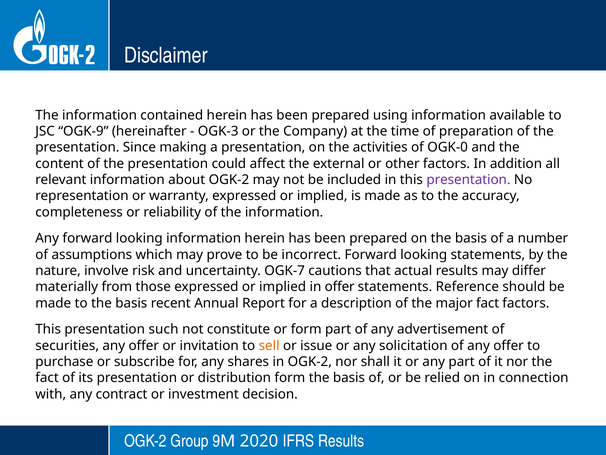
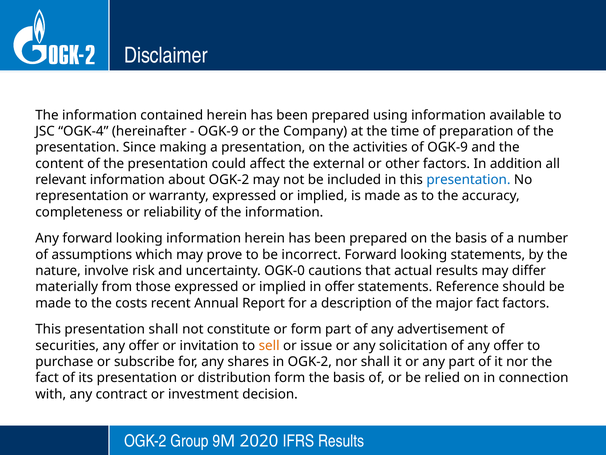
OGK-9: OGK-9 -> OGK-4
OGK-3 at (218, 131): OGK-3 -> OGK-9
of OGK-0: OGK-0 -> OGK-9
presentation at (468, 180) colour: purple -> blue
OGK-7: OGK-7 -> OGK-0
to the basis: basis -> costs
presentation such: such -> shall
